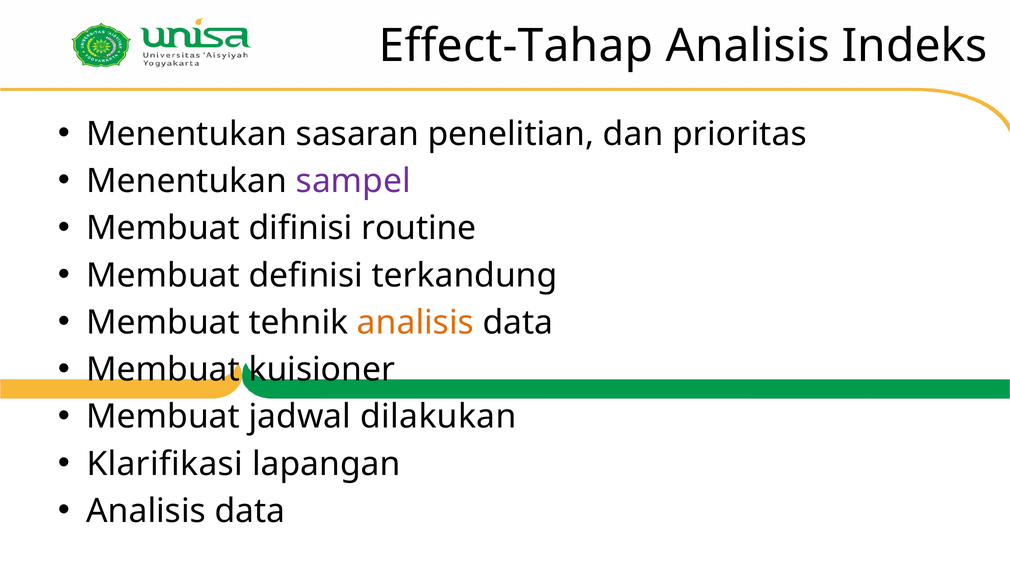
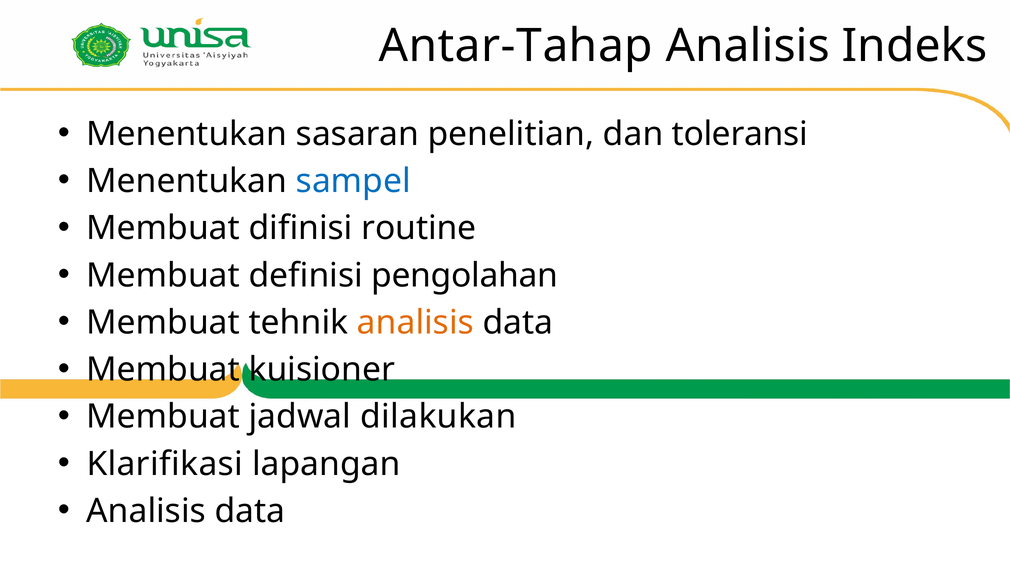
Effect-Tahap: Effect-Tahap -> Antar-Tahap
prioritas: prioritas -> toleransi
sampel colour: purple -> blue
terkandung: terkandung -> pengolahan
